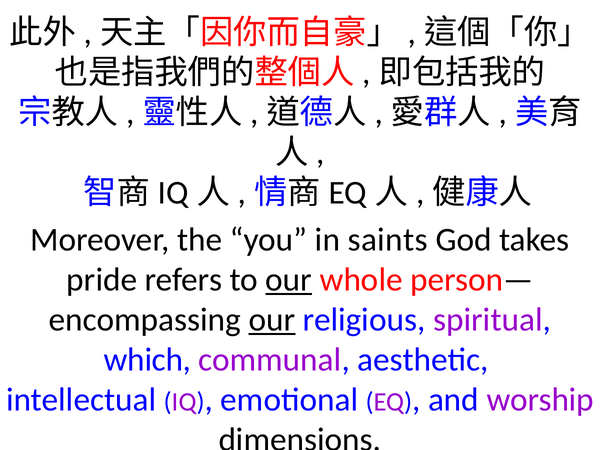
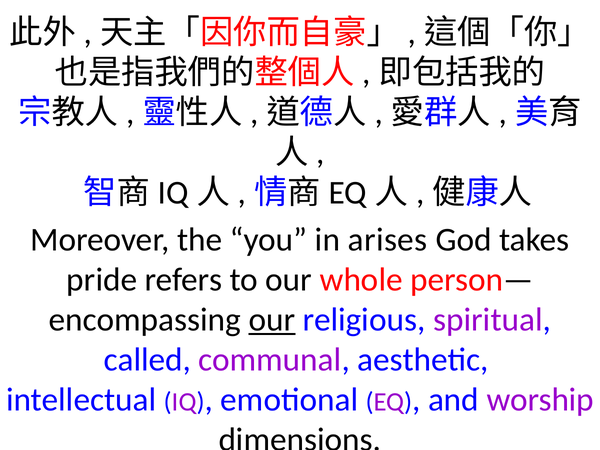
saints: saints -> arises
our at (289, 280) underline: present -> none
which: which -> called
